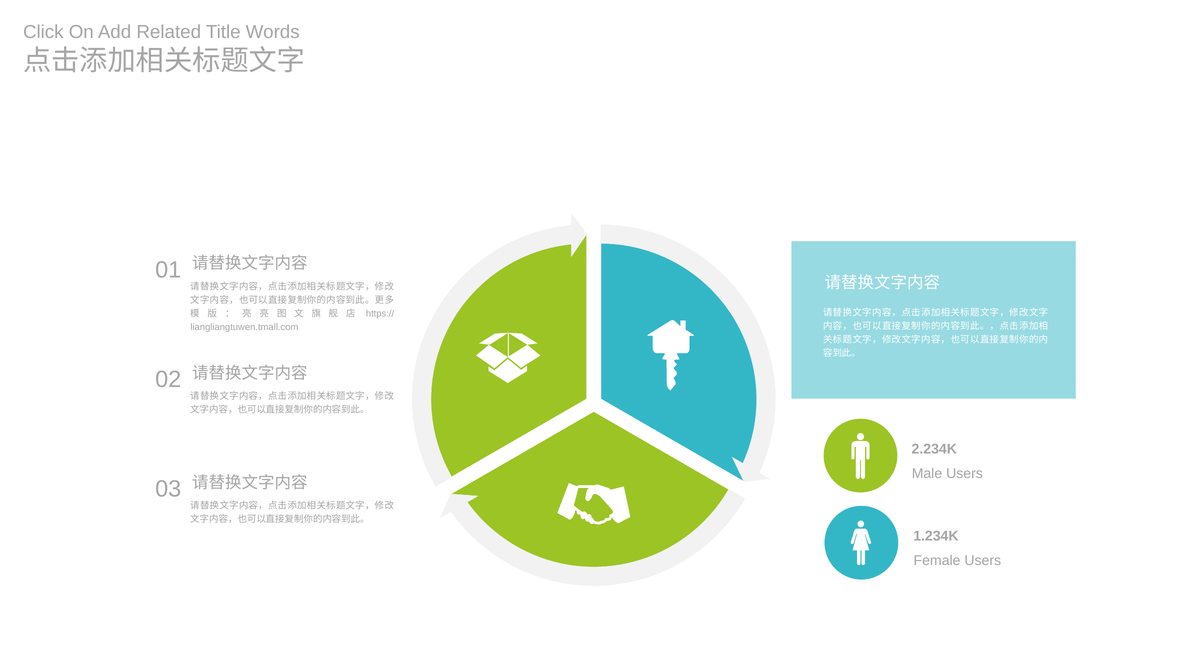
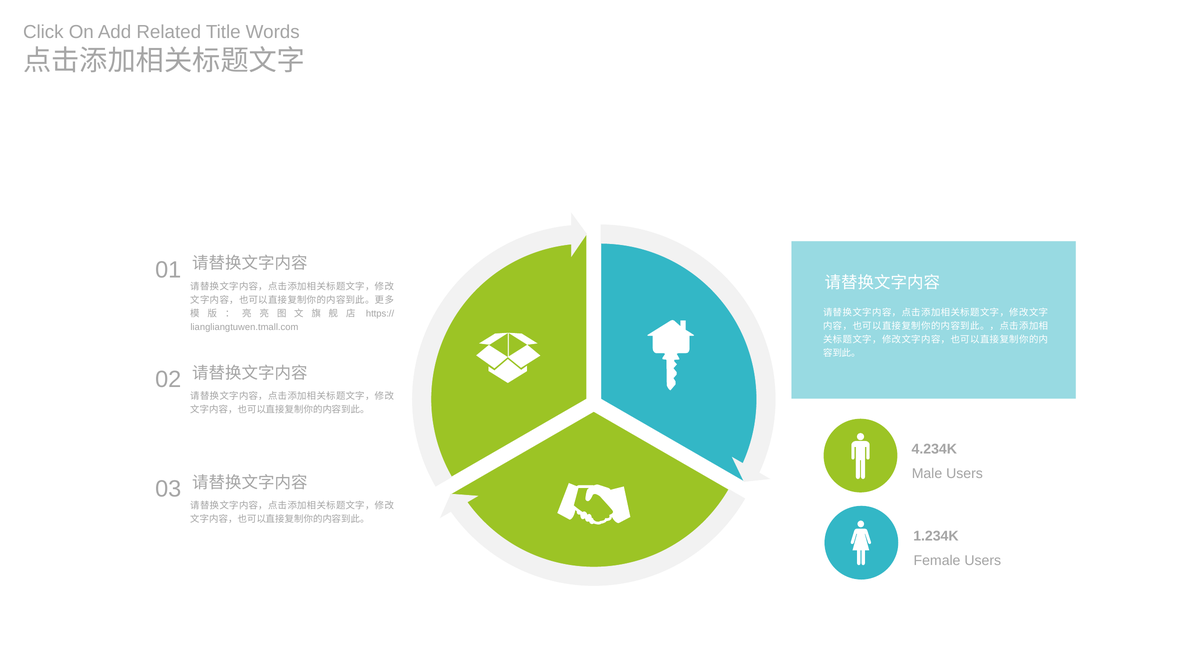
2.234K: 2.234K -> 4.234K
